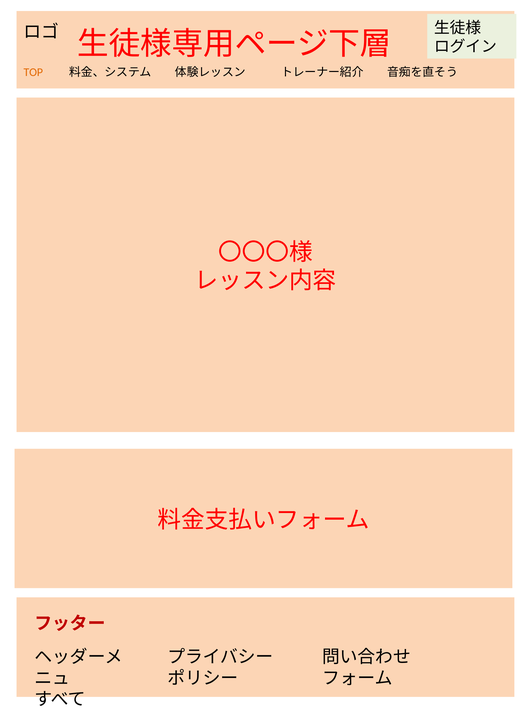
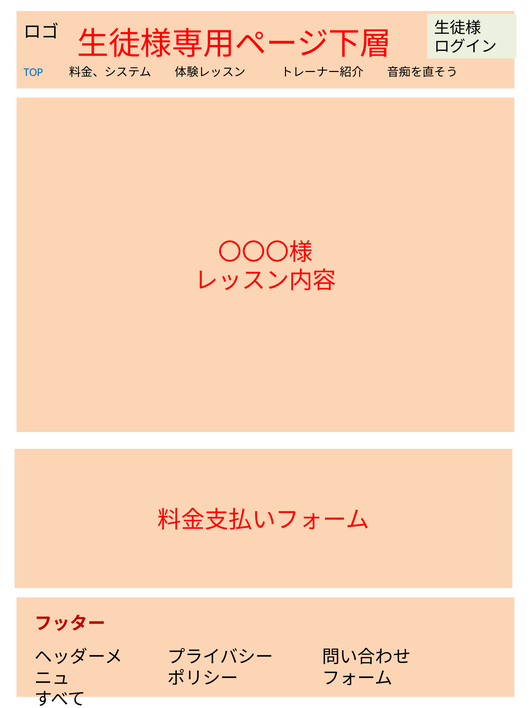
TOP colour: orange -> blue
